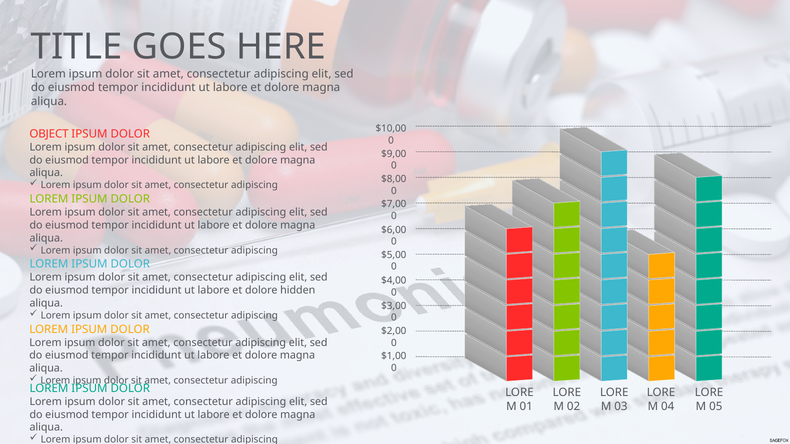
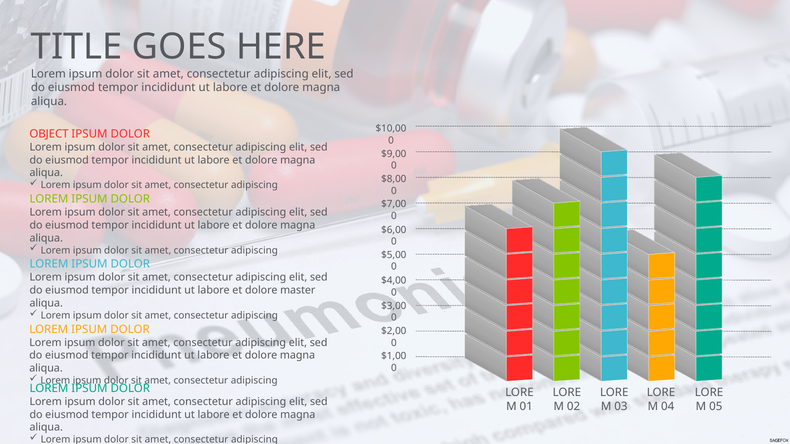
hidden: hidden -> master
